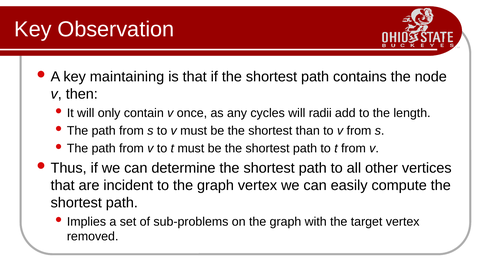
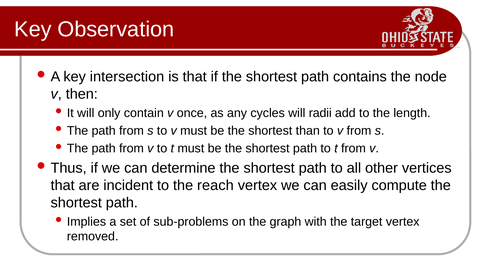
maintaining: maintaining -> intersection
to the graph: graph -> reach
